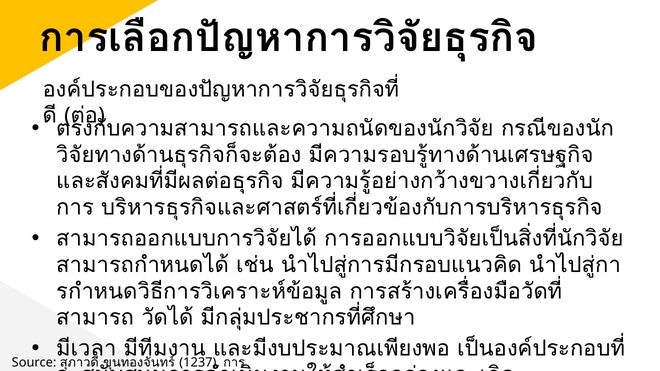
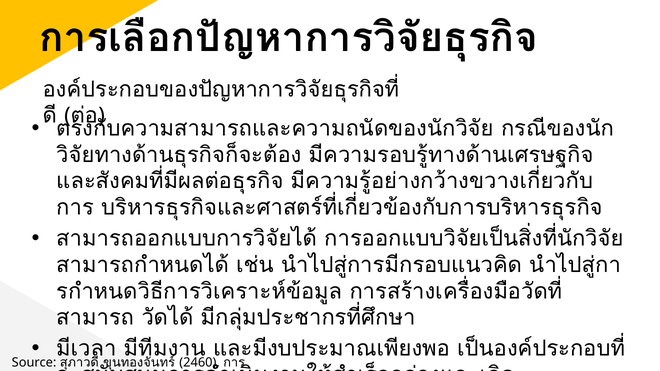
1237: 1237 -> 2460
